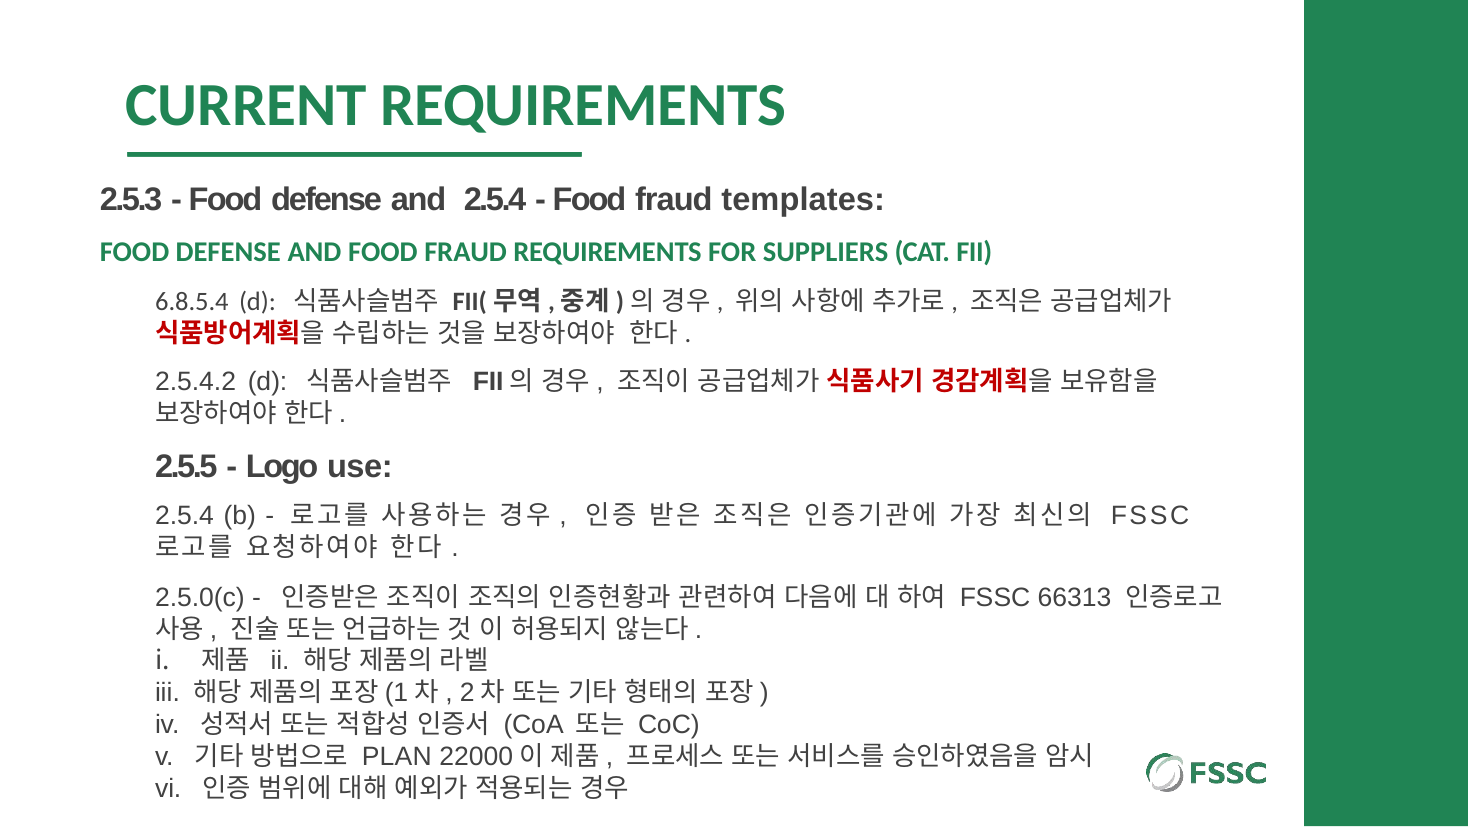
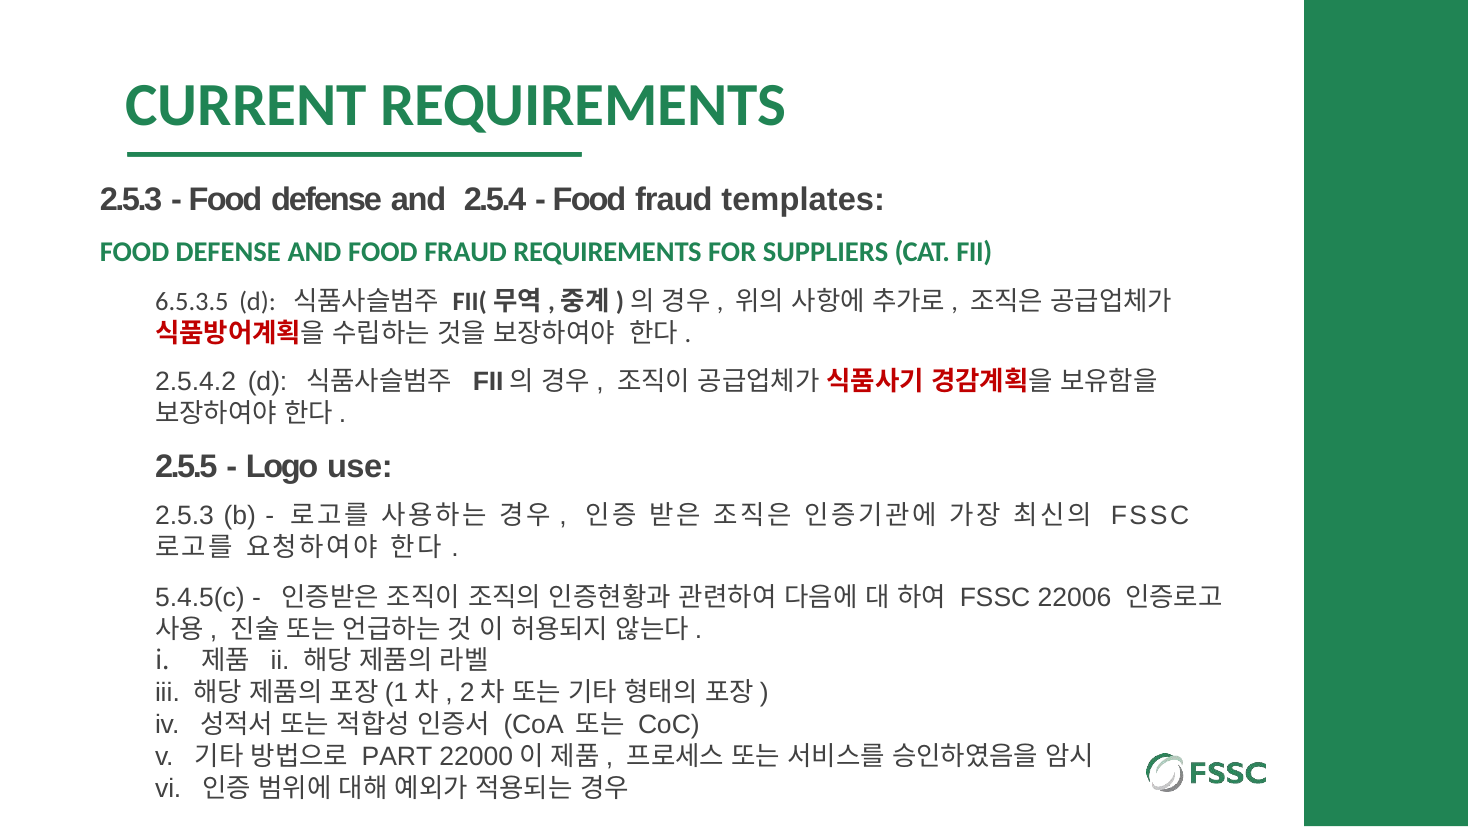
6.8.5.4: 6.8.5.4 -> 6.5.3.5
2.5.4 at (185, 515): 2.5.4 -> 2.5.3
2.5.0(c: 2.5.0(c -> 5.4.5(c
66313: 66313 -> 22006
PLAN: PLAN -> PART
